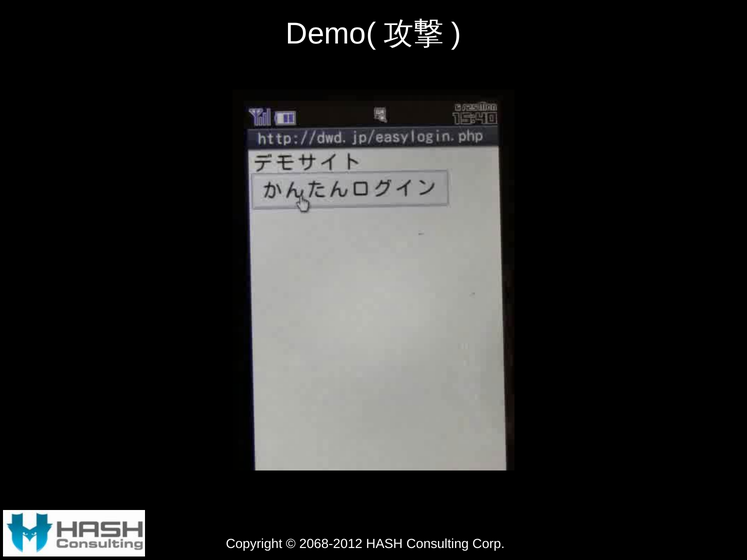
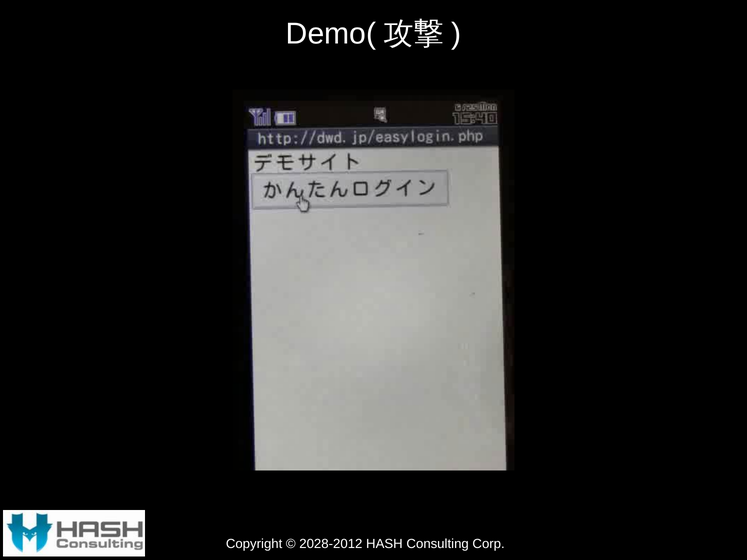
2068-2012: 2068-2012 -> 2028-2012
